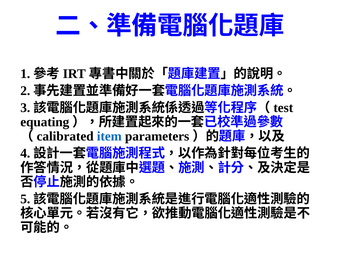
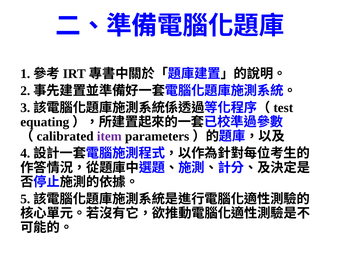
item colour: blue -> purple
